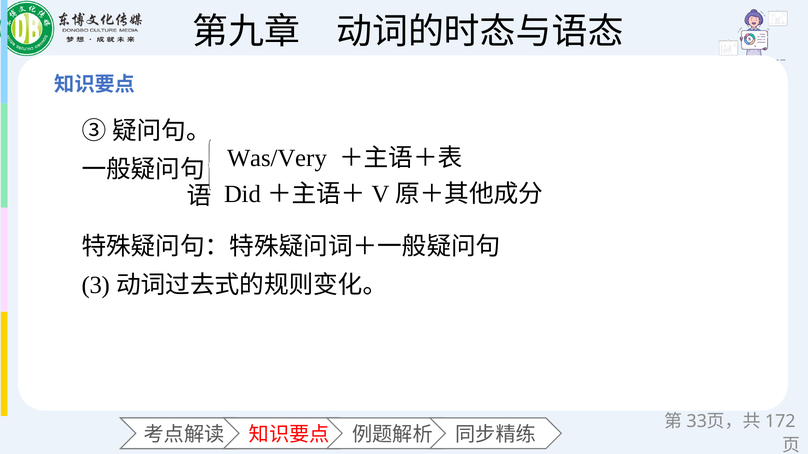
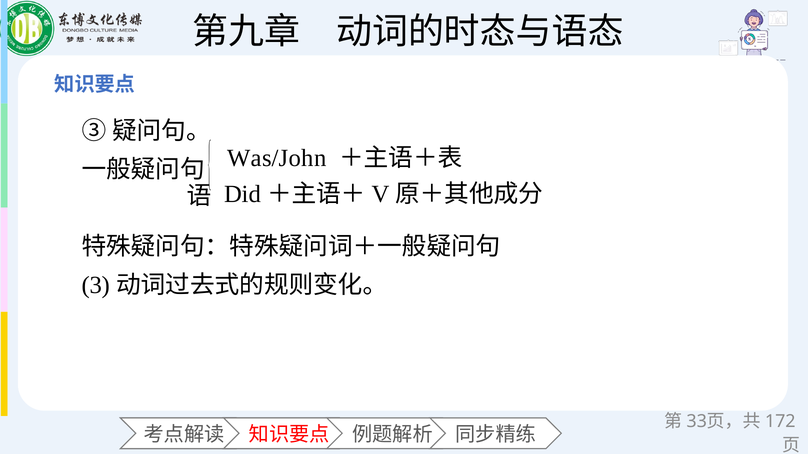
Was/Very: Was/Very -> Was/John
